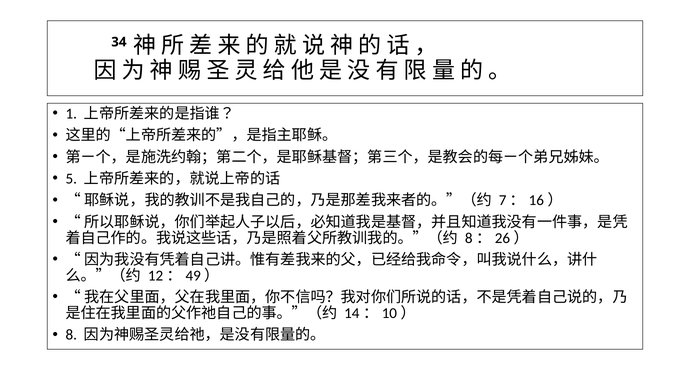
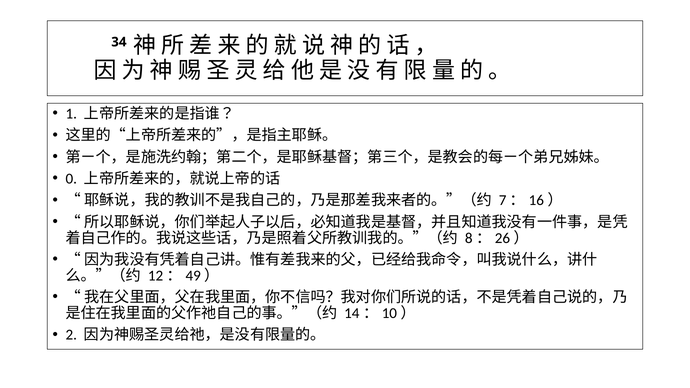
5: 5 -> 0
8: 8 -> 2
